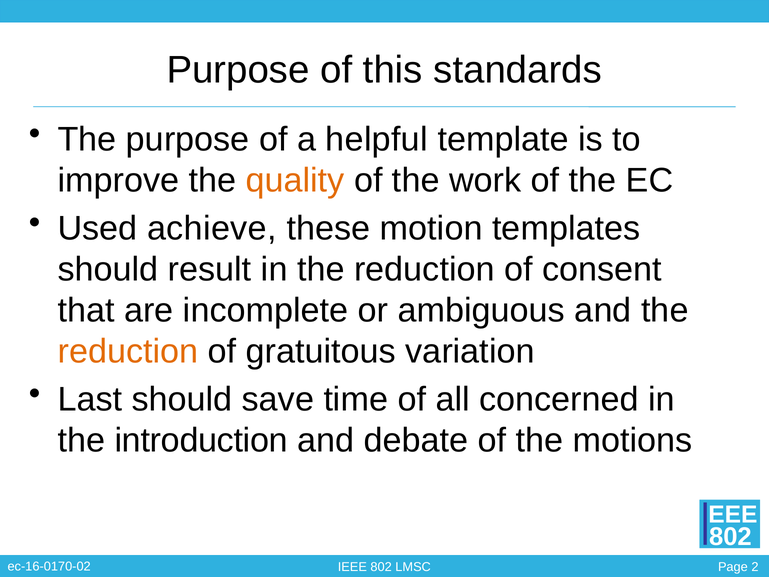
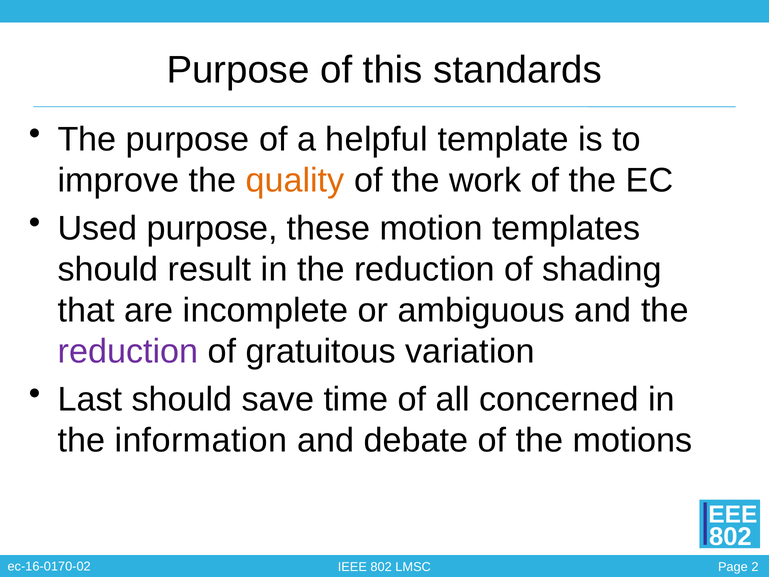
Used achieve: achieve -> purpose
consent: consent -> shading
reduction at (128, 352) colour: orange -> purple
introduction: introduction -> information
